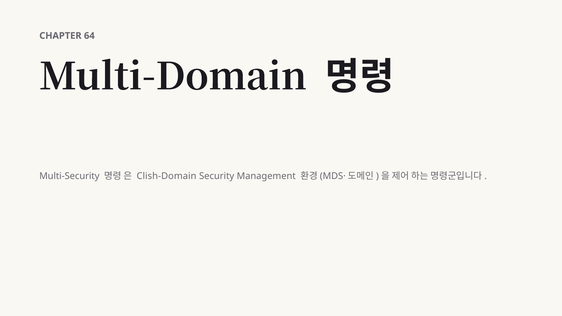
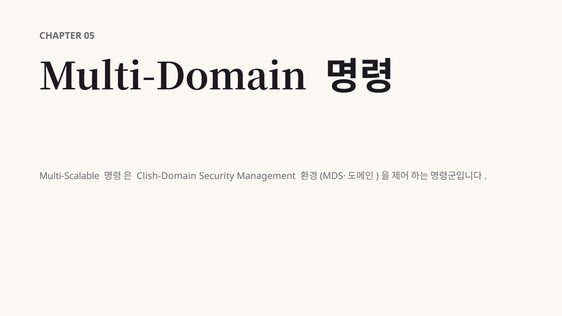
64: 64 -> 05
Multi-Security: Multi-Security -> Multi-Scalable
